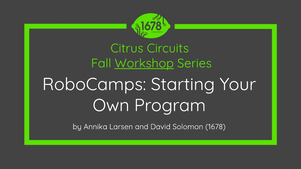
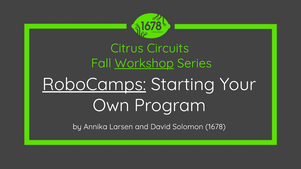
RoboCamps underline: none -> present
